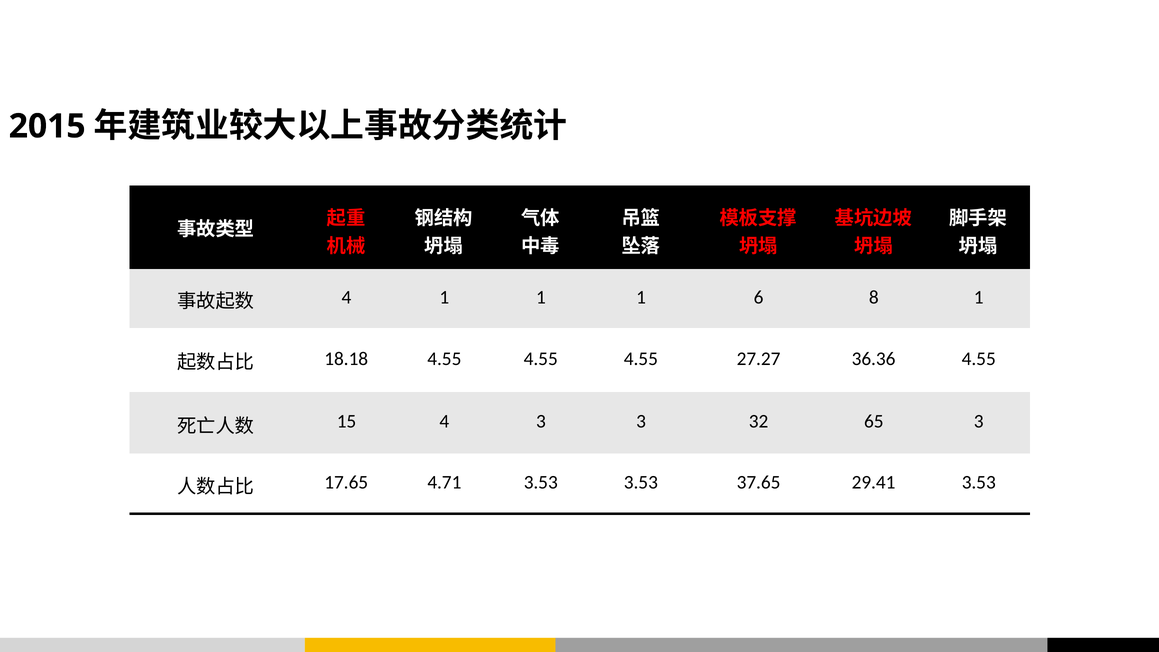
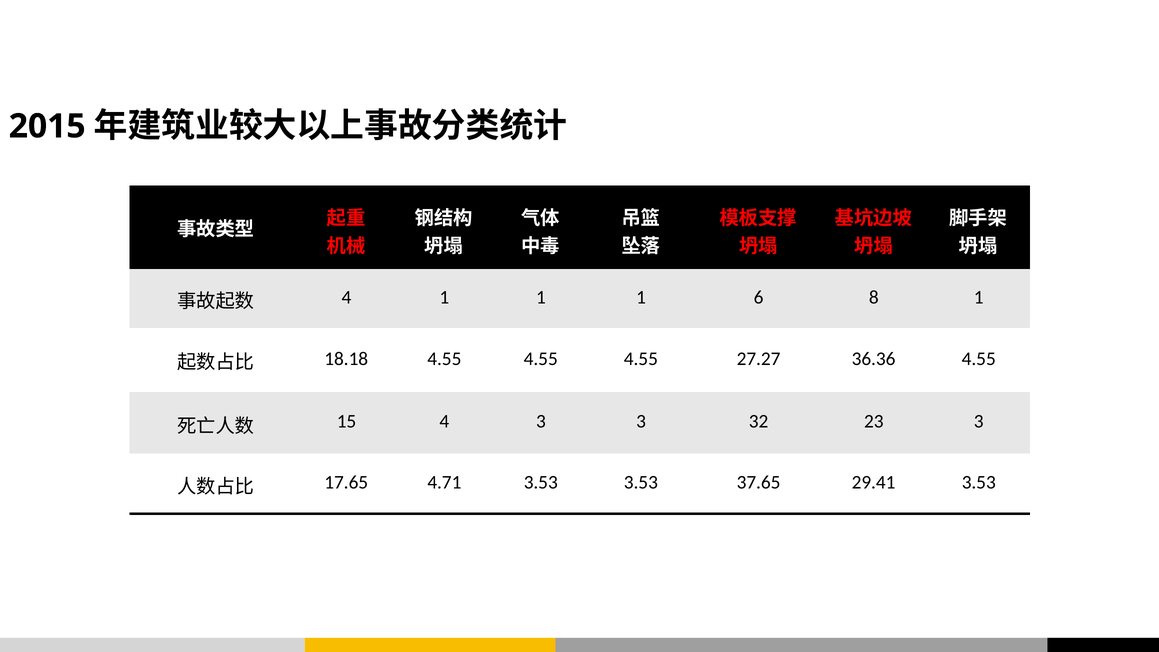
65: 65 -> 23
